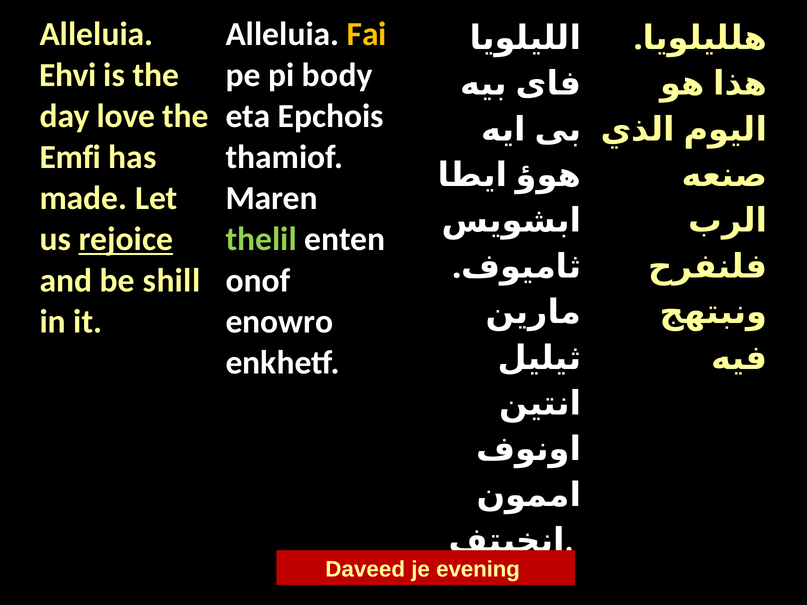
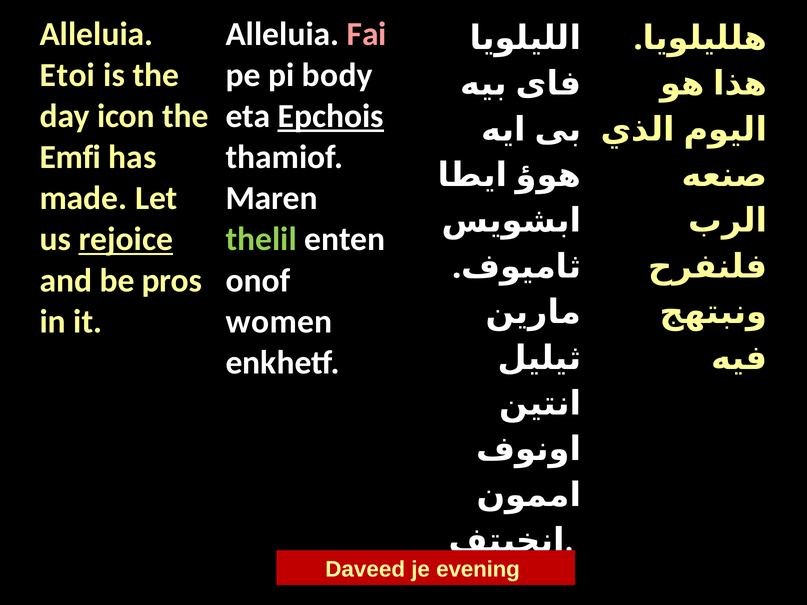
Fai colour: yellow -> pink
Ehvi: Ehvi -> Etoi
love: love -> icon
Epchois underline: none -> present
shill: shill -> pros
enowro: enowro -> women
